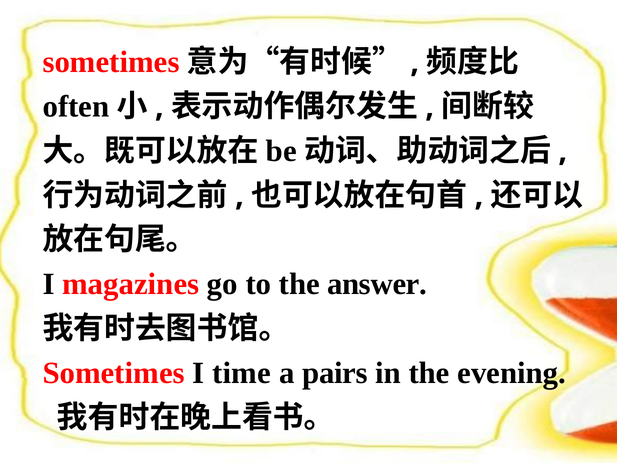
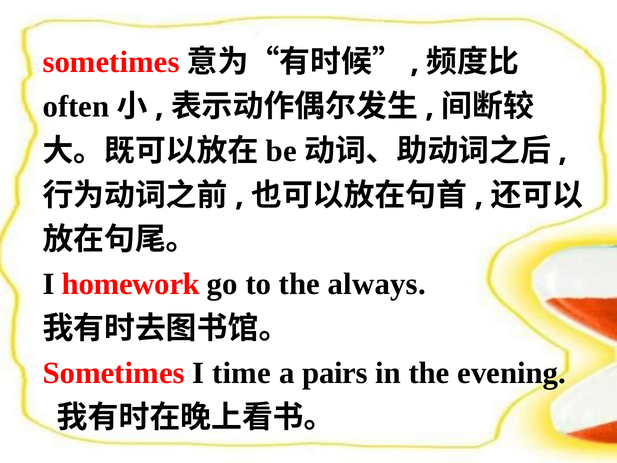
magazines: magazines -> homework
answer: answer -> always
